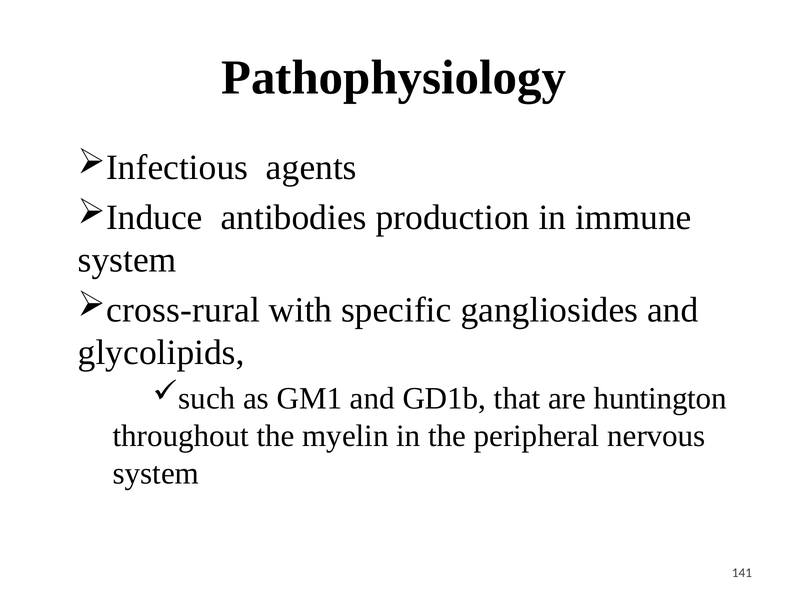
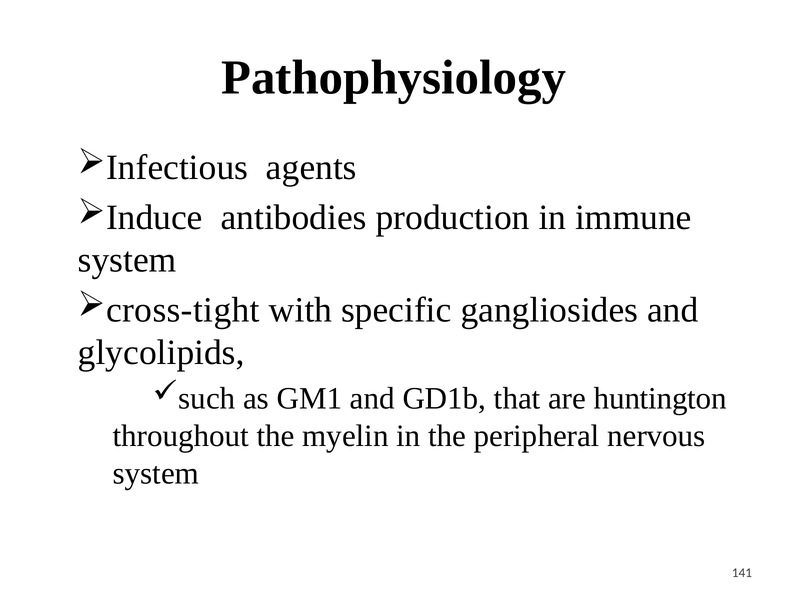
cross-rural: cross-rural -> cross-tight
